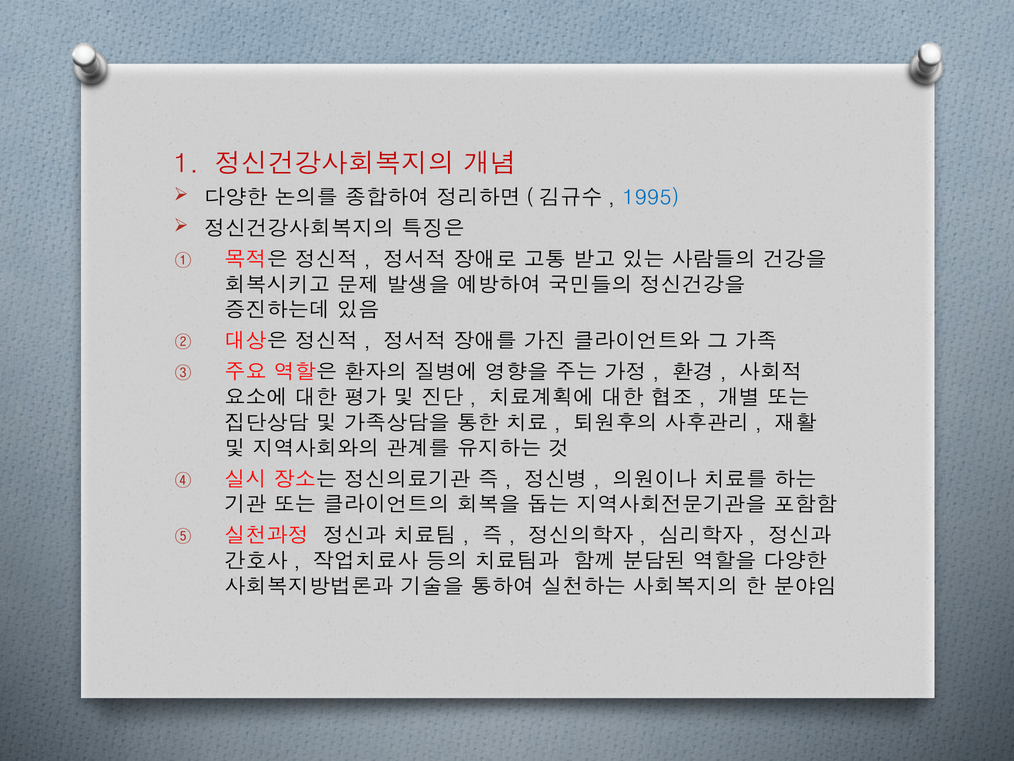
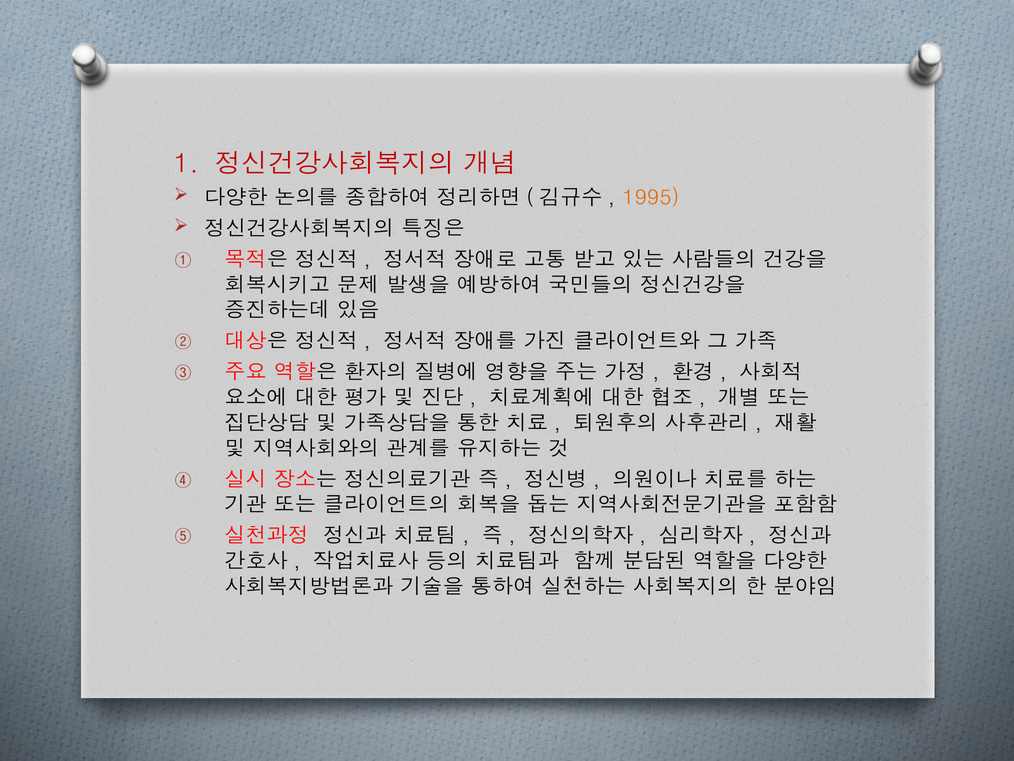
1995 colour: blue -> orange
